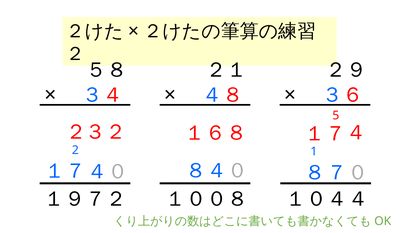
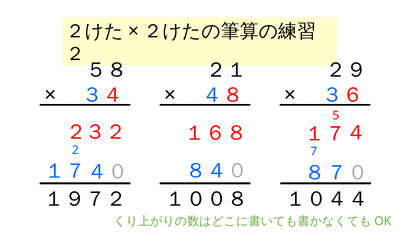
1: 1 -> 7
